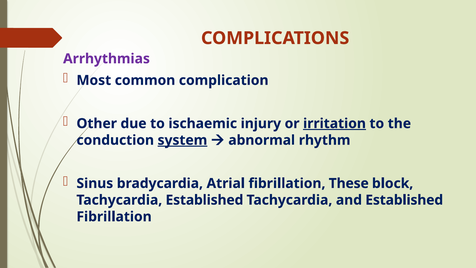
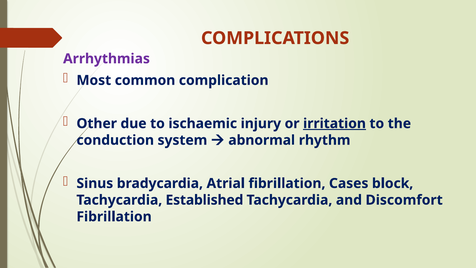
system underline: present -> none
These: These -> Cases
and Established: Established -> Discomfort
